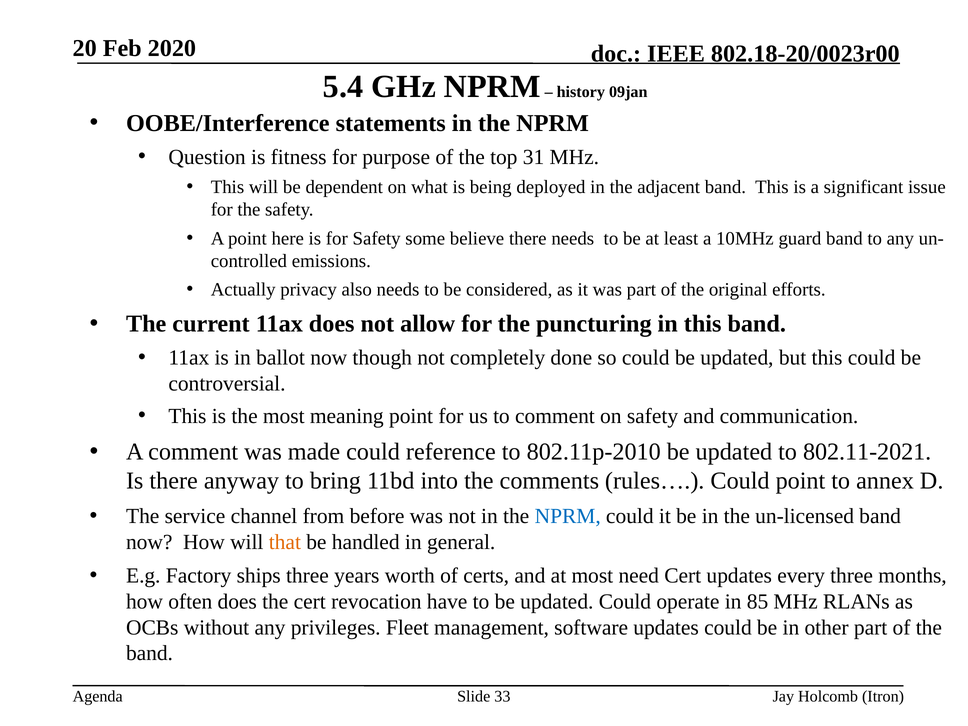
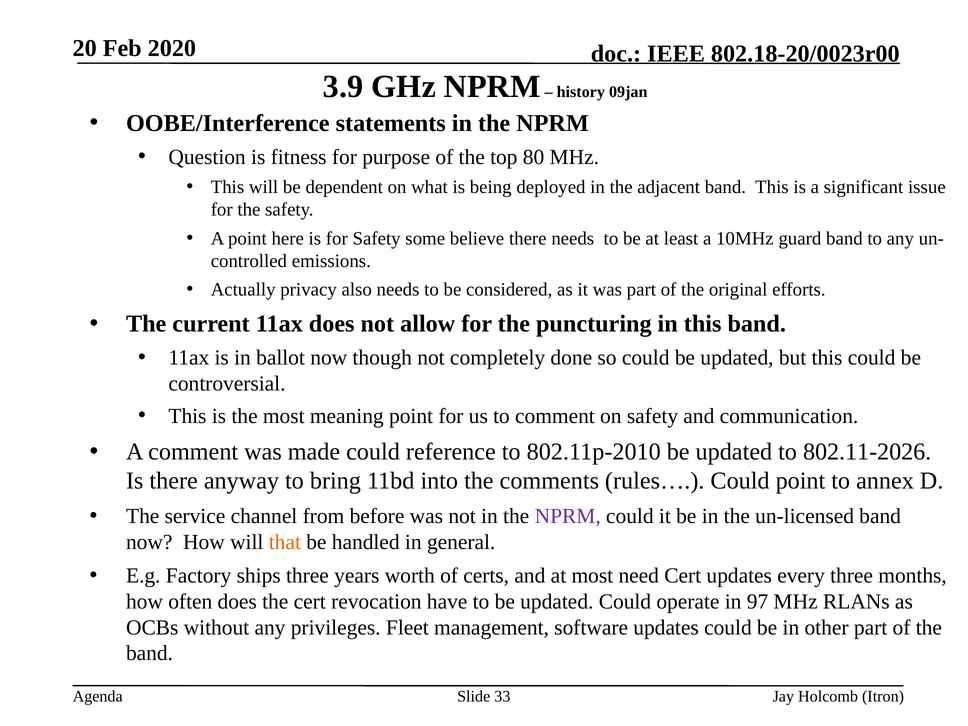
5.4: 5.4 -> 3.9
31: 31 -> 80
802.11-2021: 802.11-2021 -> 802.11-2026
NPRM at (568, 516) colour: blue -> purple
85: 85 -> 97
